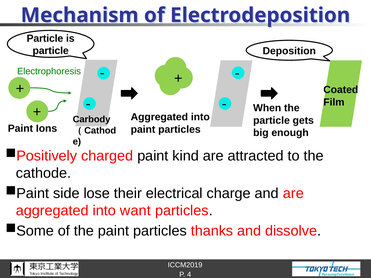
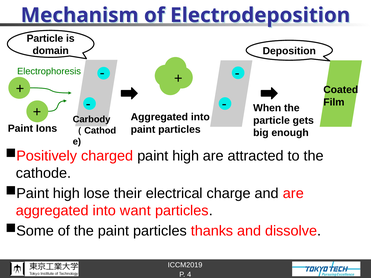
particle at (51, 51): particle -> domain
paint kind: kind -> high
side at (66, 193): side -> high
